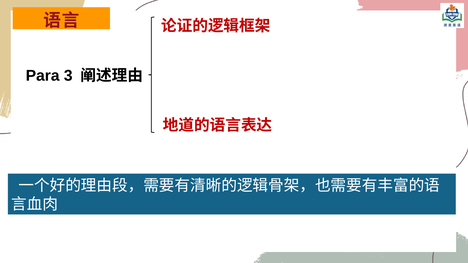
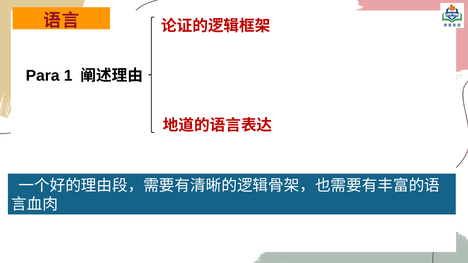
3: 3 -> 1
